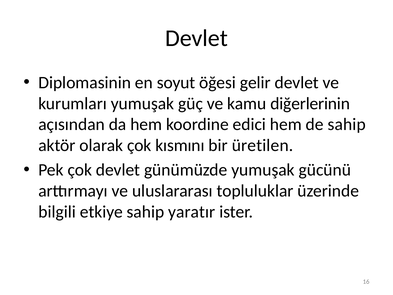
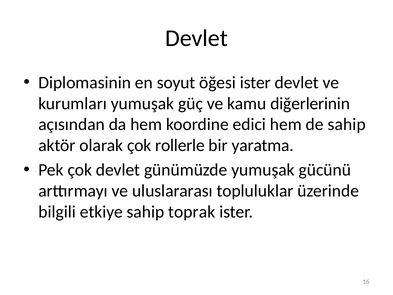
öğesi gelir: gelir -> ister
kısmını: kısmını -> rollerle
üretilen: üretilen -> yaratma
yaratır: yaratır -> toprak
